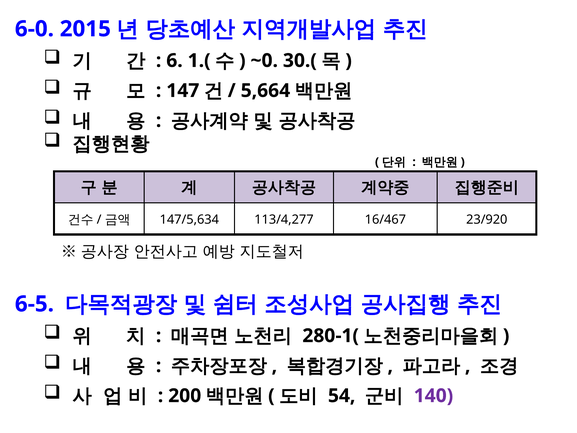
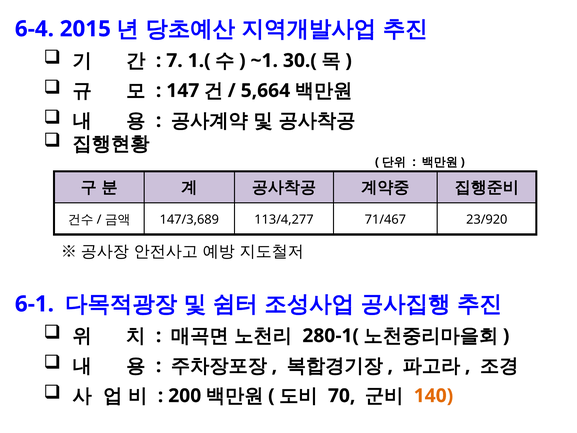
6-0: 6-0 -> 6-4
6: 6 -> 7
~0: ~0 -> ~1
147/5,634: 147/5,634 -> 147/3,689
16/467: 16/467 -> 71/467
6-5: 6-5 -> 6-1
54: 54 -> 70
140 colour: purple -> orange
